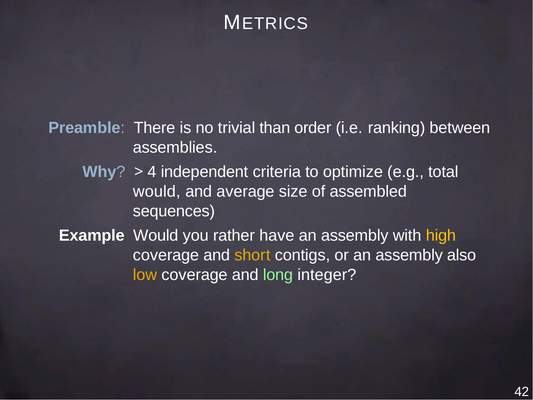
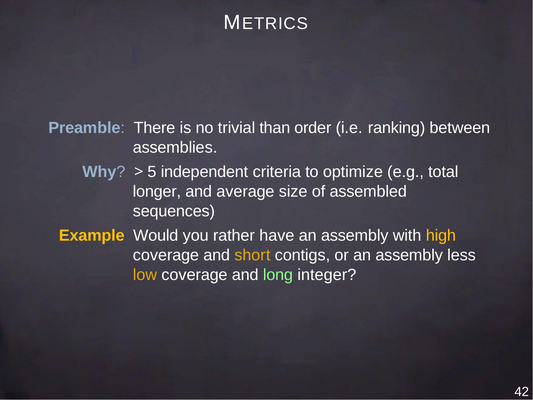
4: 4 -> 5
would at (157, 192): would -> longer
Example colour: white -> yellow
also: also -> less
